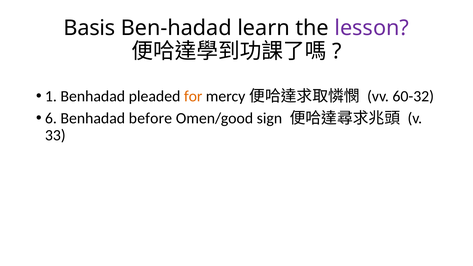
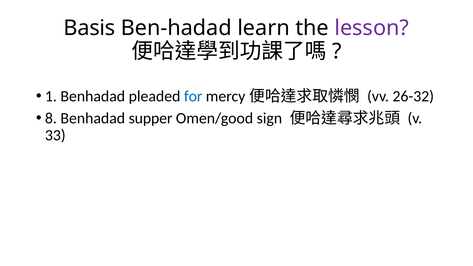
for colour: orange -> blue
60-32: 60-32 -> 26-32
6: 6 -> 8
before: before -> supper
